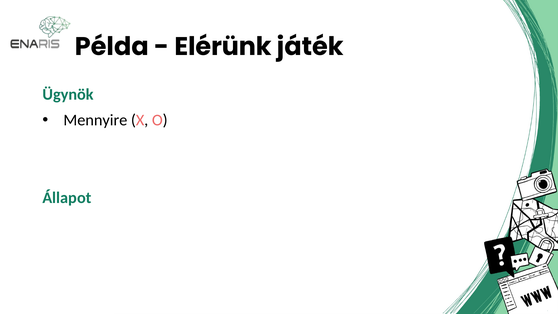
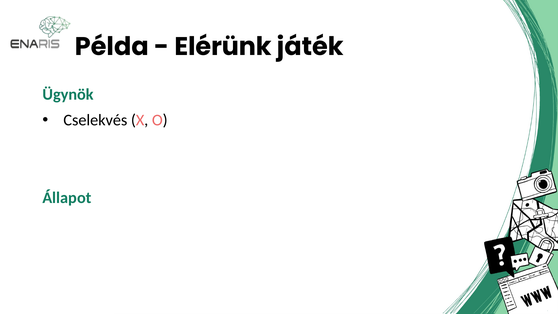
Mennyire: Mennyire -> Cselekvés
